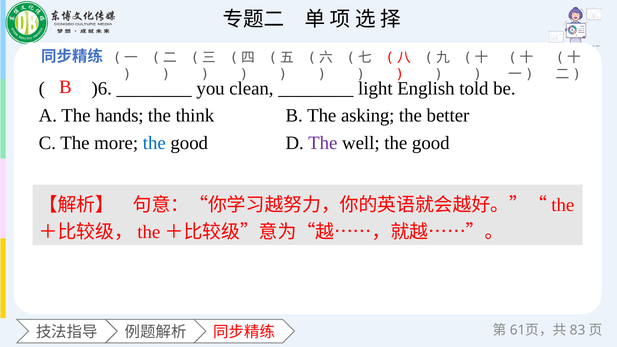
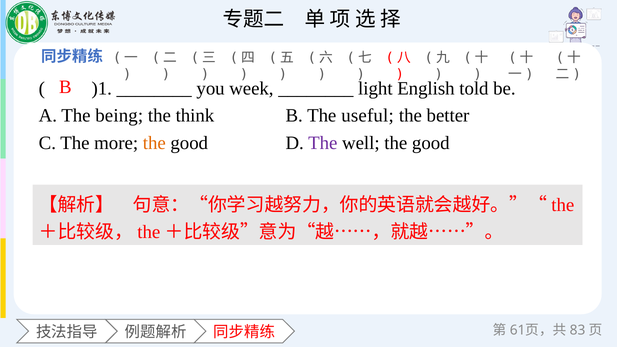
)6: )6 -> )1
clean: clean -> week
hands: hands -> being
asking: asking -> useful
the at (154, 143) colour: blue -> orange
